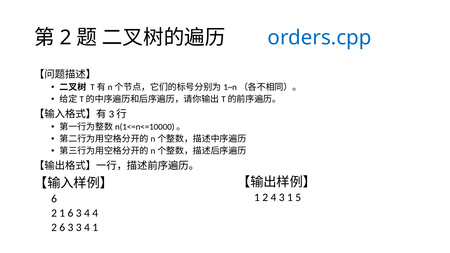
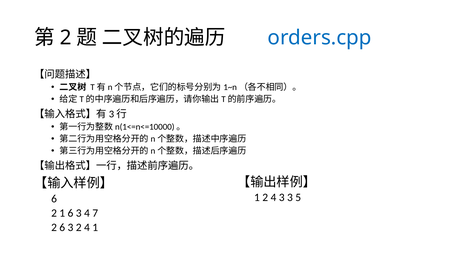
3 1: 1 -> 3
4 4: 4 -> 7
3 3: 3 -> 2
